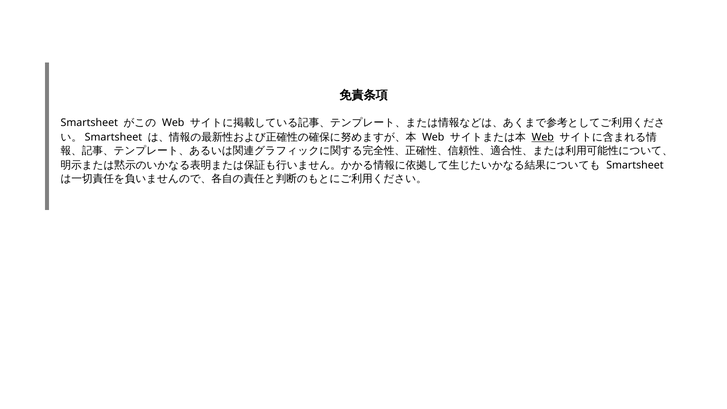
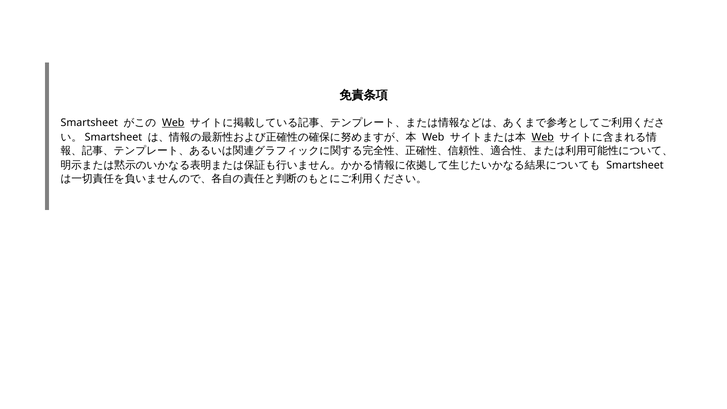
Web at (173, 123) underline: none -> present
